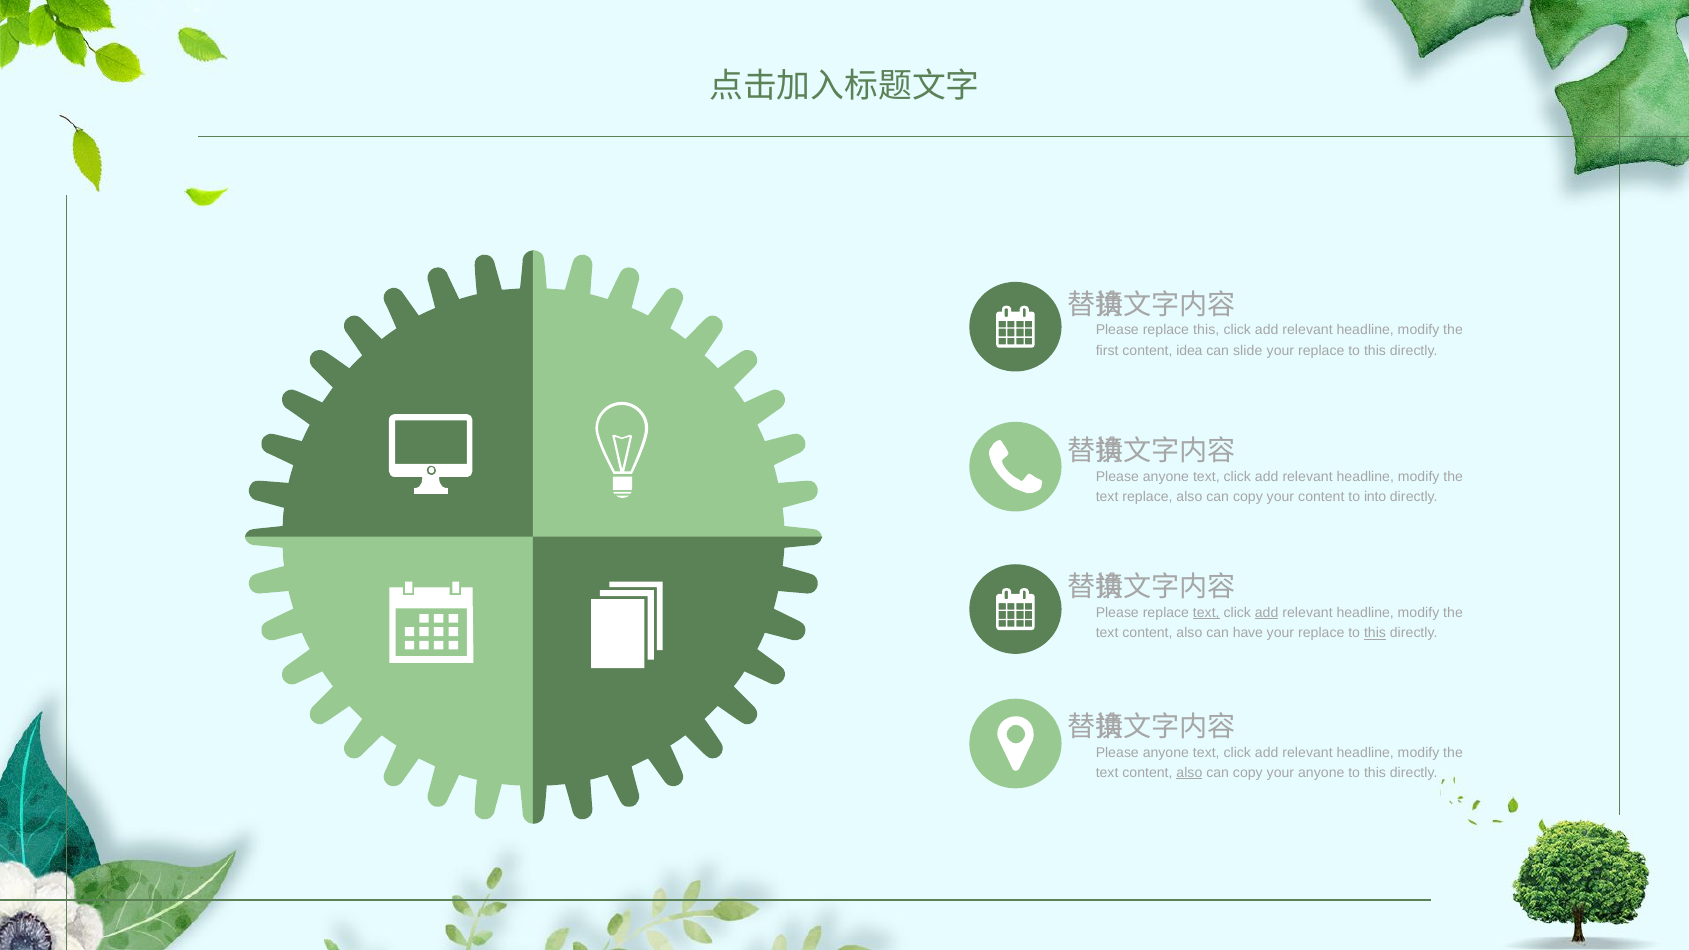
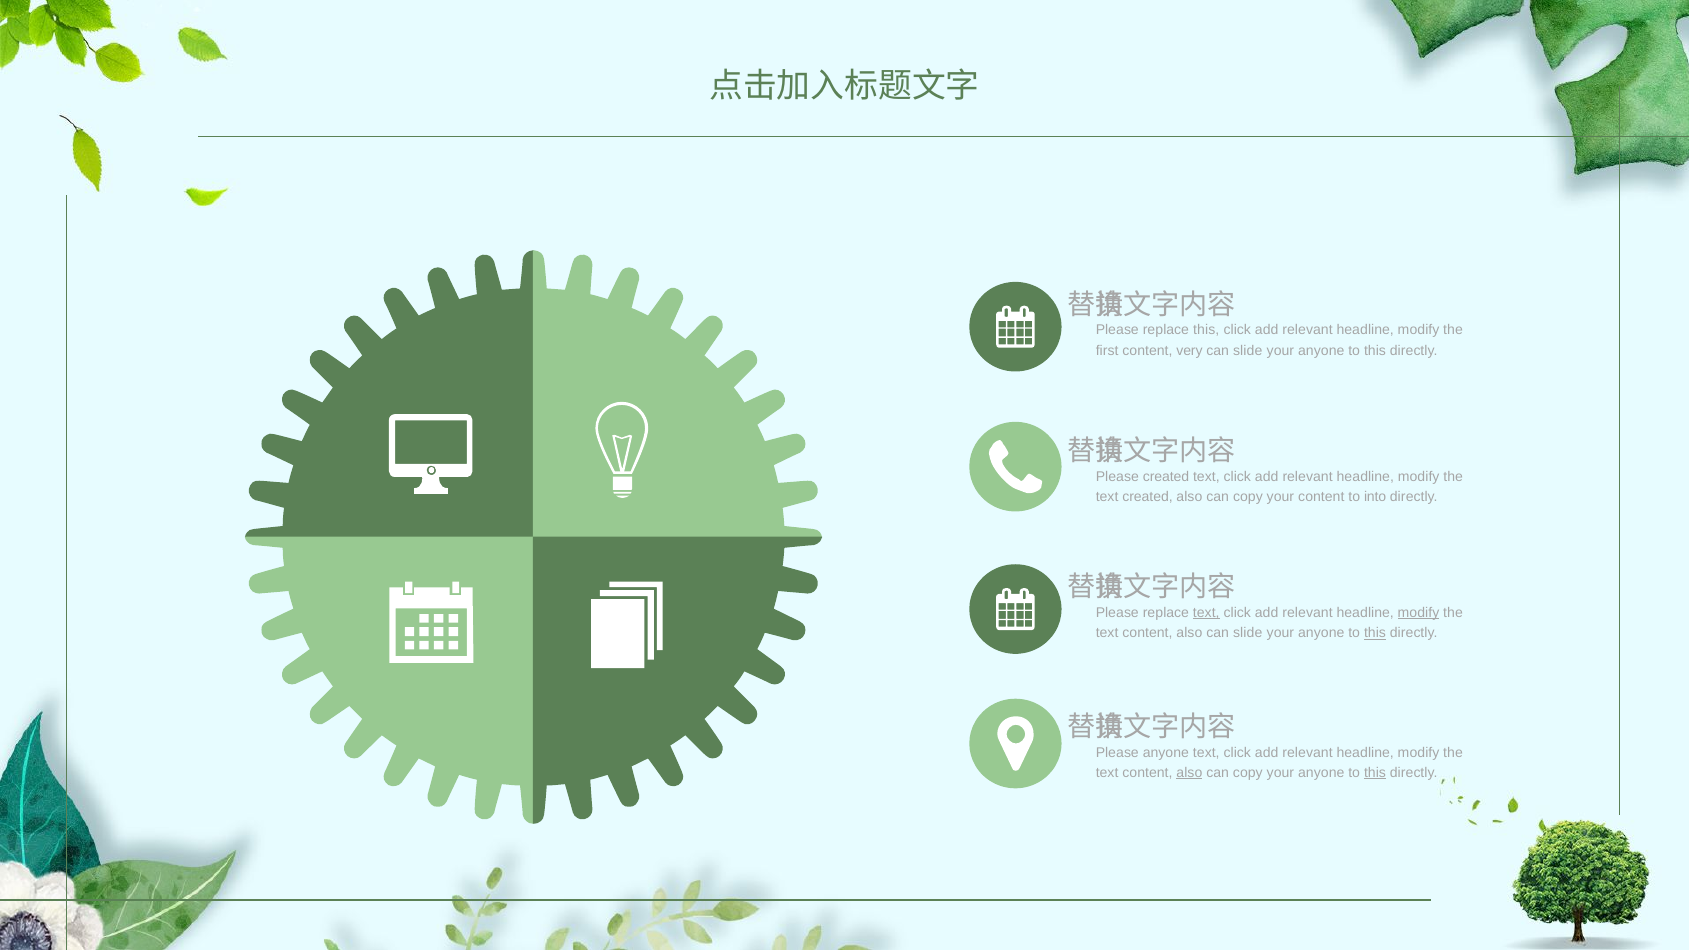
idea: idea -> very
replace at (1321, 351): replace -> anyone
anyone at (1166, 477): anyone -> created
text replace: replace -> created
add at (1267, 613) underline: present -> none
modify at (1419, 613) underline: none -> present
also can have: have -> slide
replace at (1321, 633): replace -> anyone
this at (1375, 773) underline: none -> present
